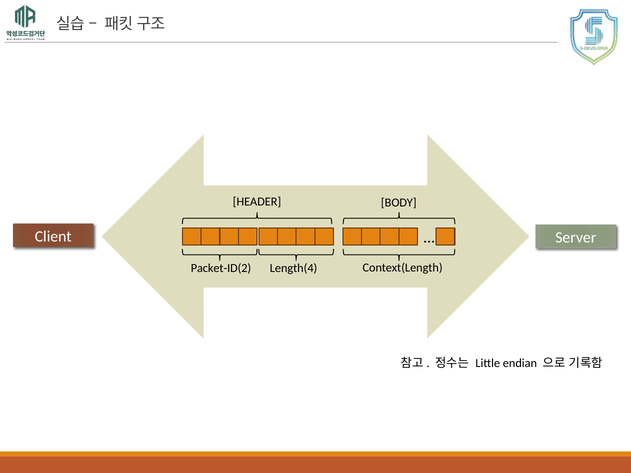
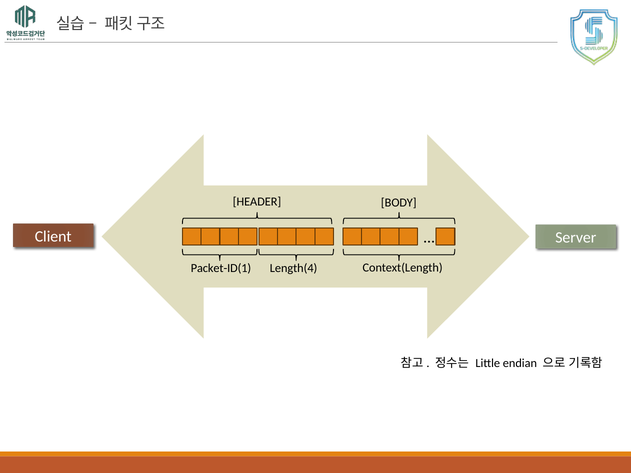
Packet-ID(2: Packet-ID(2 -> Packet-ID(1
